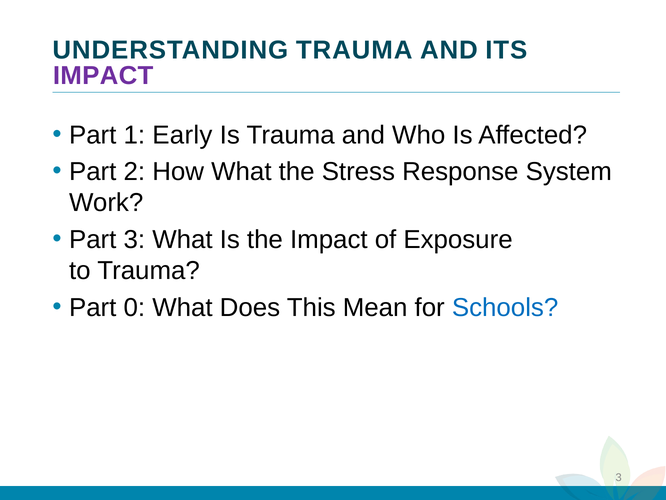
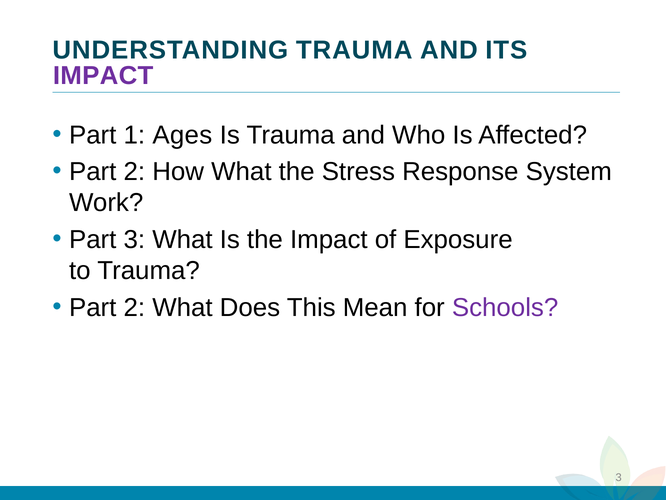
Early: Early -> Ages
0 at (134, 307): 0 -> 2
Schools colour: blue -> purple
